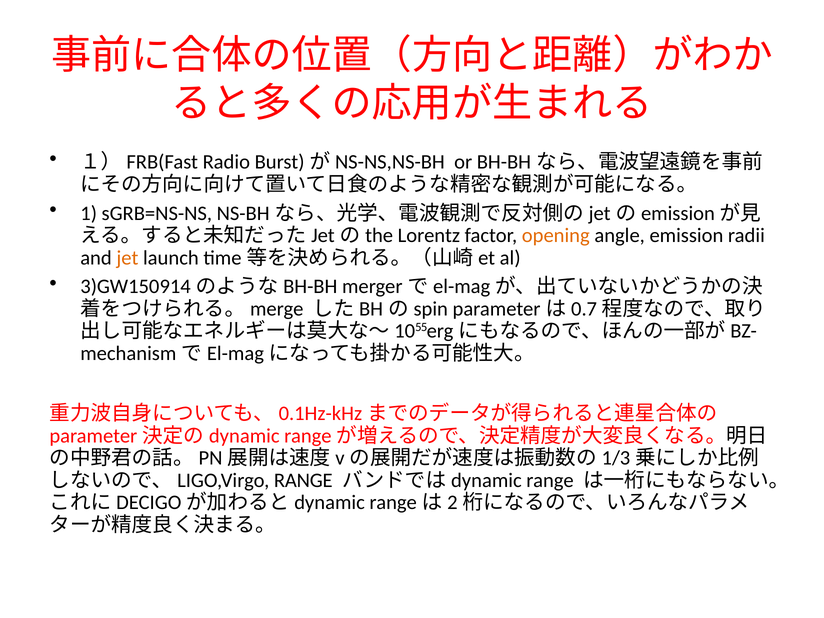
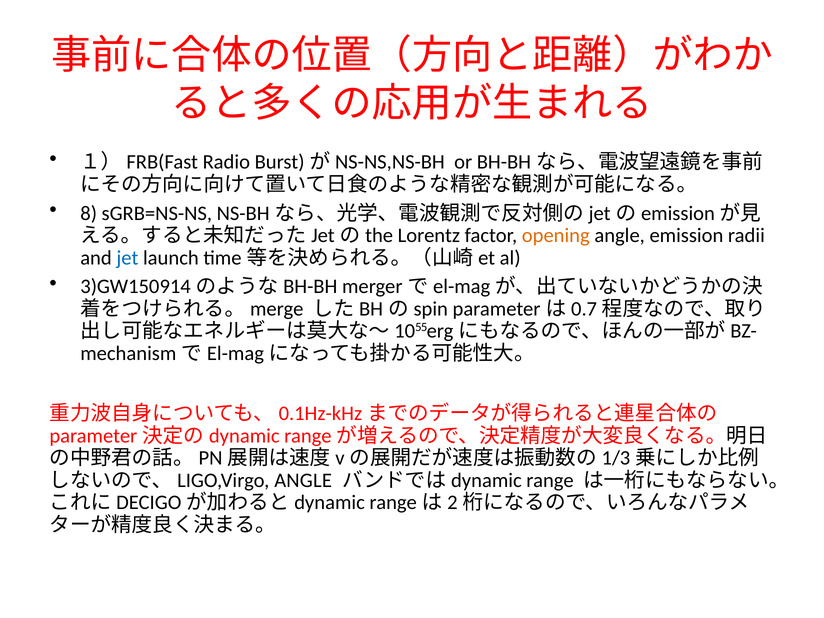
1: 1 -> 8
jet colour: orange -> blue
RANGE at (303, 480): RANGE -> ANGLE
